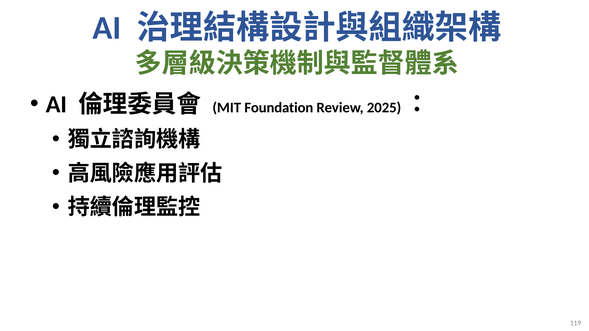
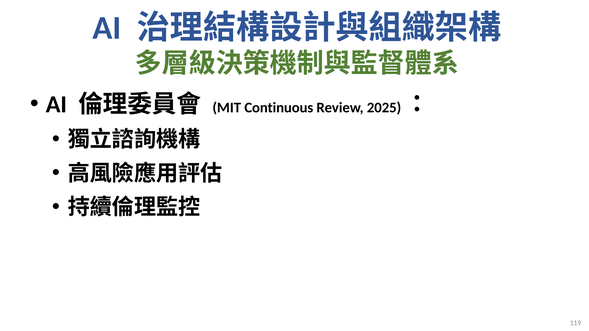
Foundation: Foundation -> Continuous
